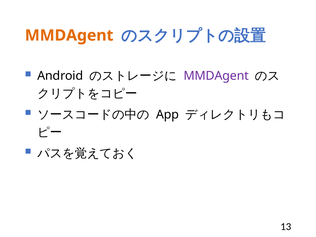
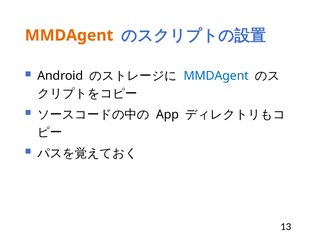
MMDAgent at (216, 76) colour: purple -> blue
